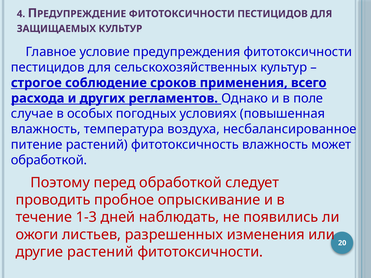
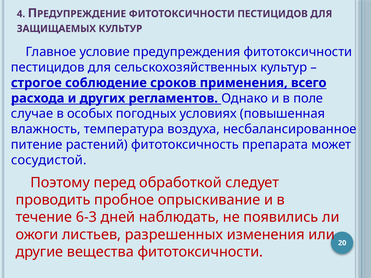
фитотоксичность влажность: влажность -> препарата
обработкой at (49, 160): обработкой -> сосудистой
1-3: 1-3 -> 6-3
другие растений: растений -> вещества
